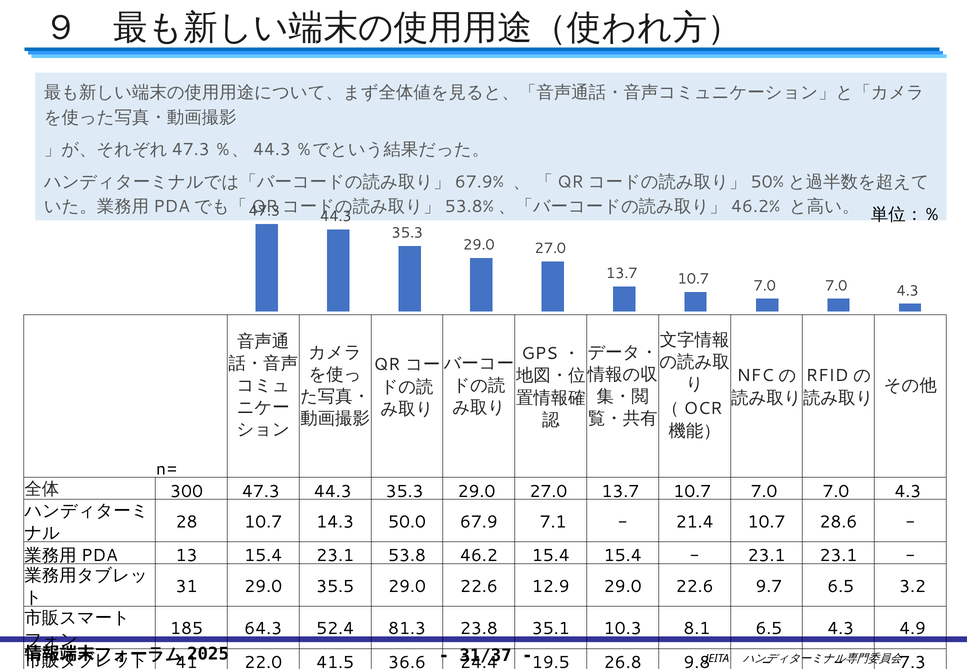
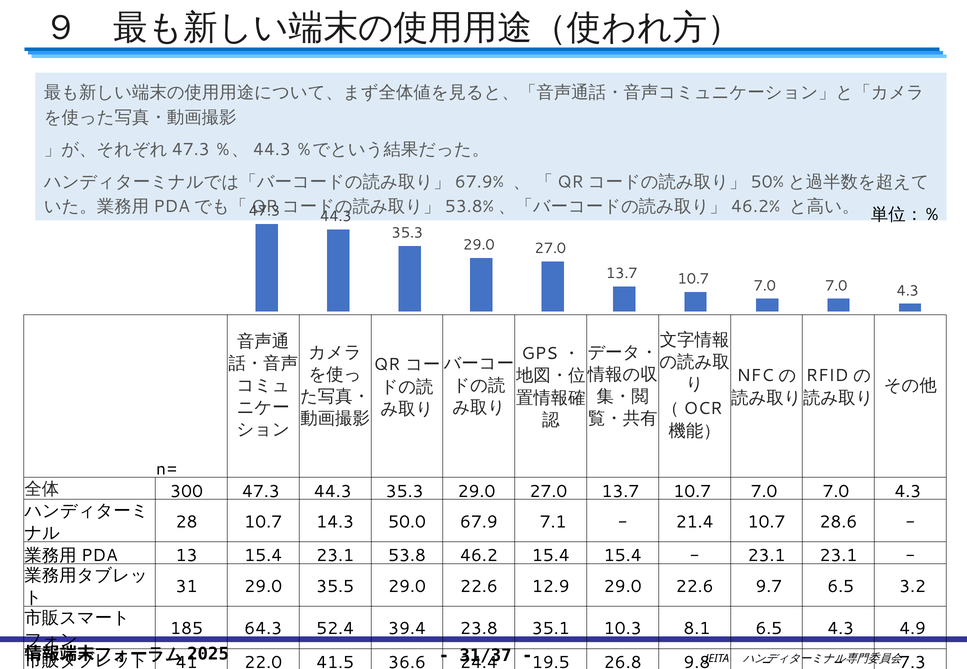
81.3: 81.3 -> 39.4
